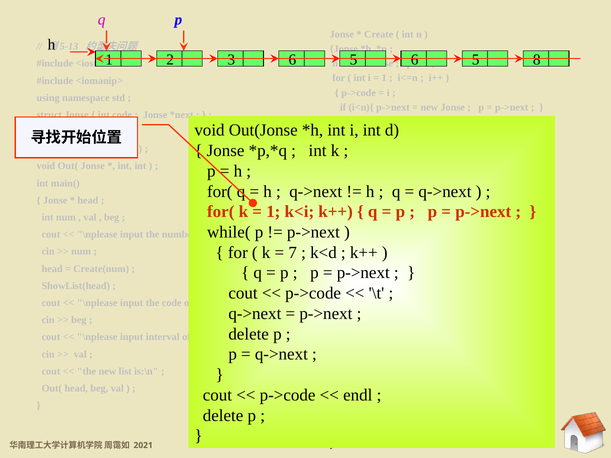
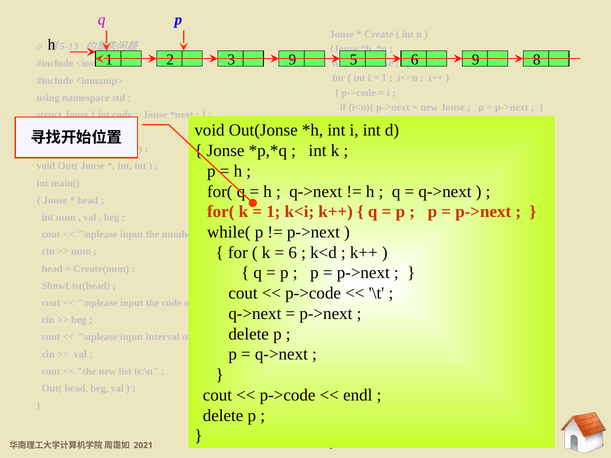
3 6: 6 -> 9
5 at (476, 60): 5 -> 9
7 at (293, 253): 7 -> 6
